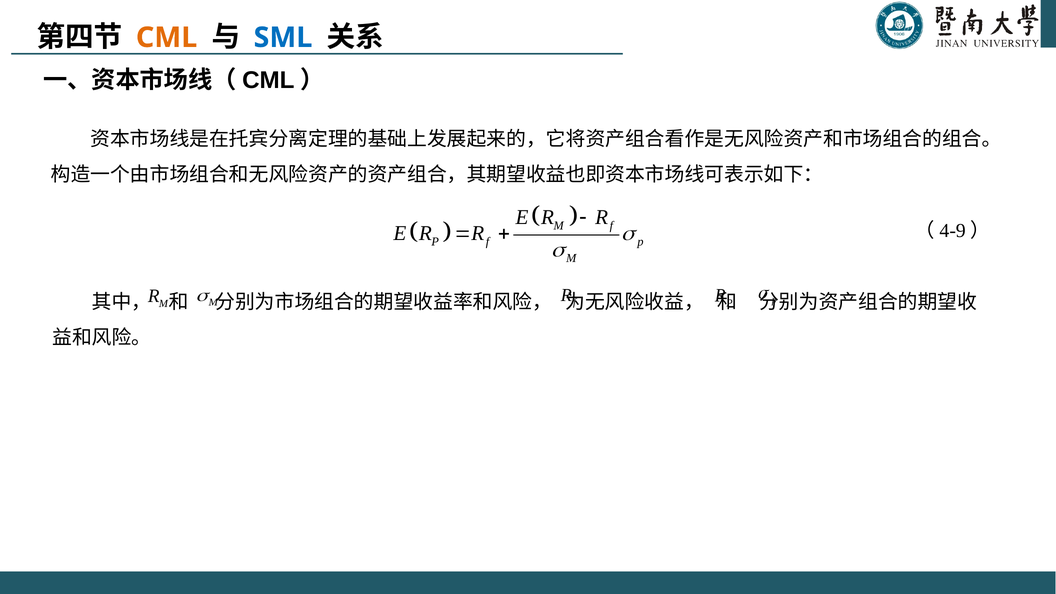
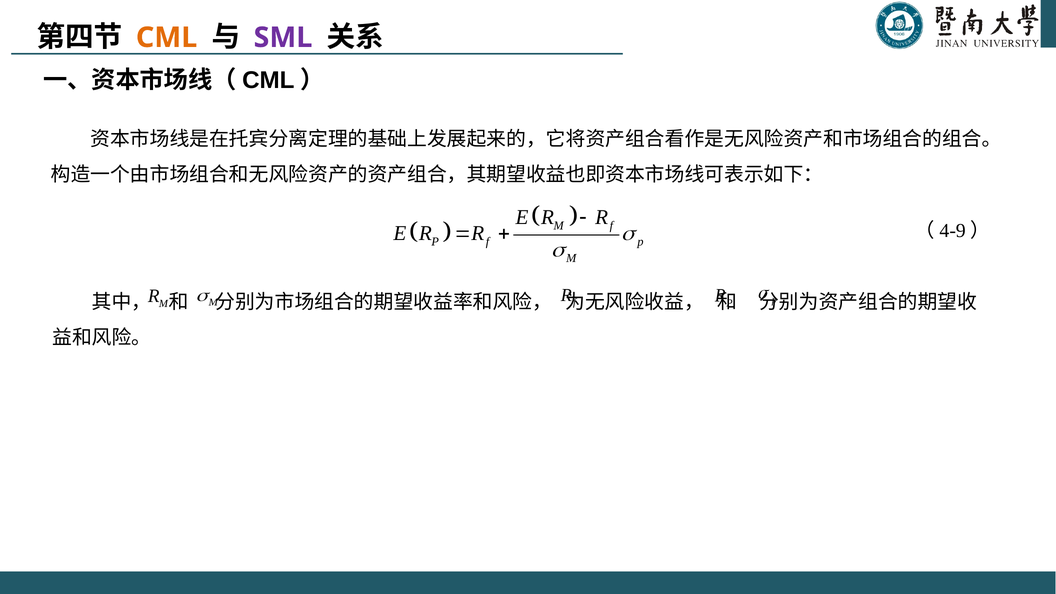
SML colour: blue -> purple
